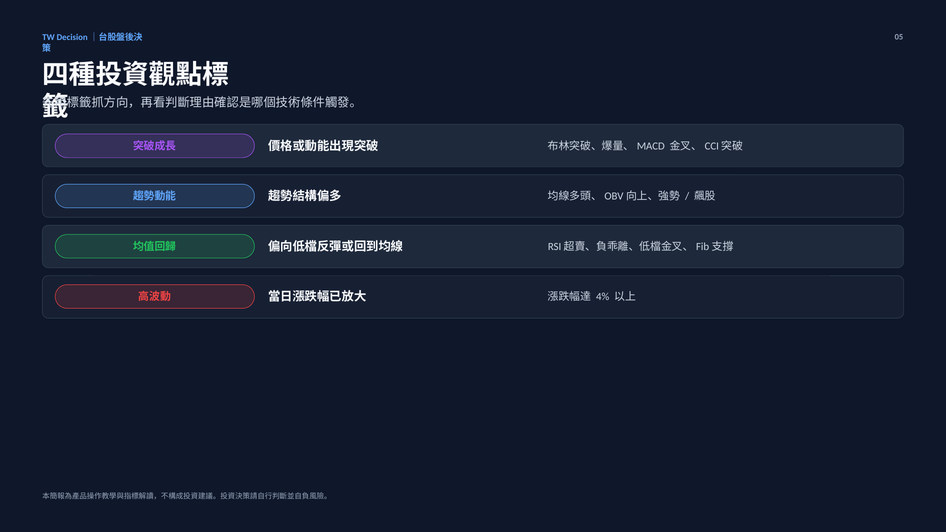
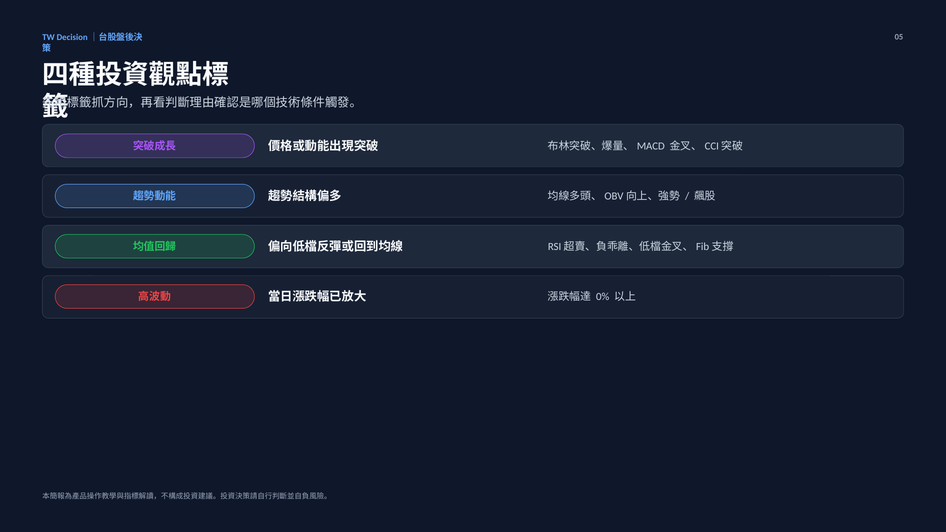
4%: 4% -> 0%
